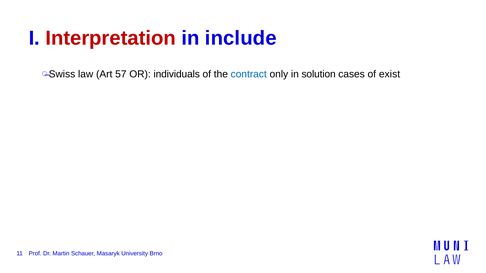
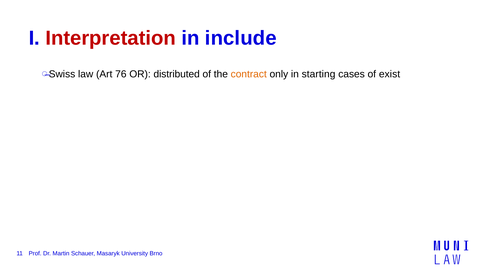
57: 57 -> 76
individuals: individuals -> distributed
contract colour: blue -> orange
solution: solution -> starting
